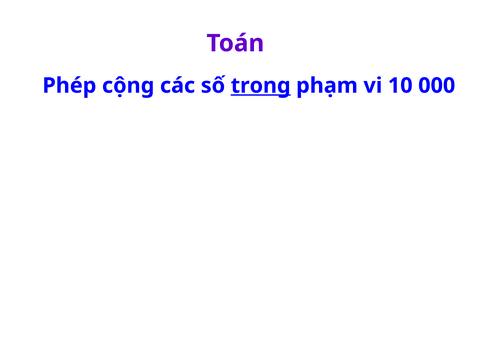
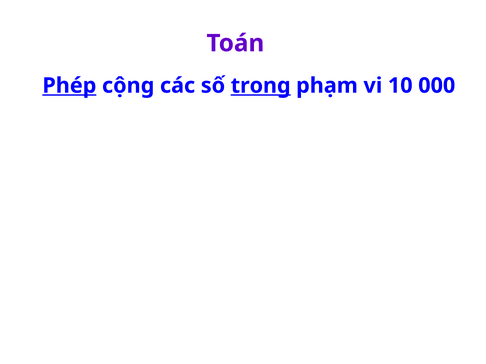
Phép underline: none -> present
